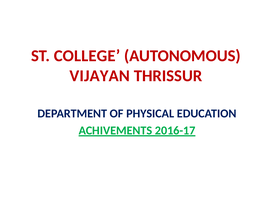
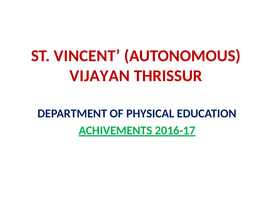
COLLEGE: COLLEGE -> VINCENT
